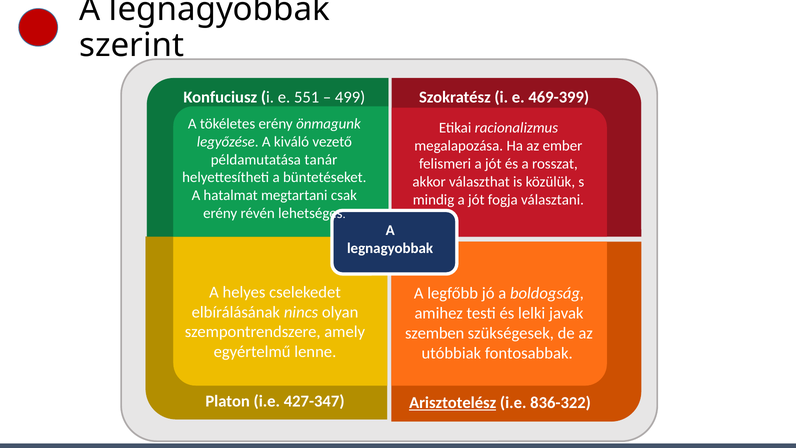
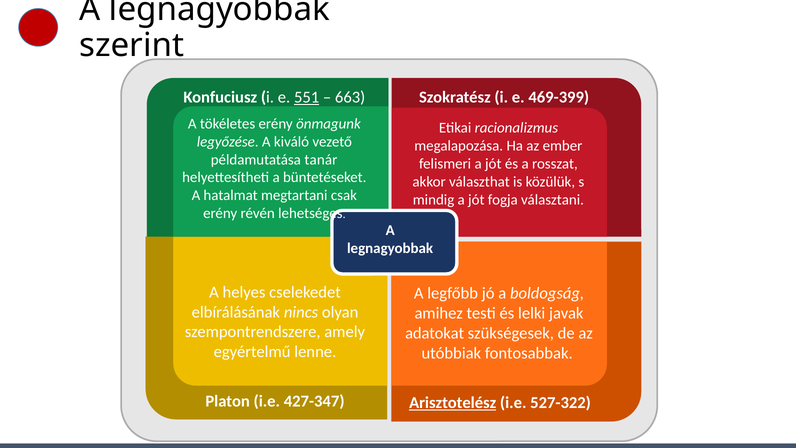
551 underline: none -> present
499: 499 -> 663
szemben: szemben -> adatokat
836-322: 836-322 -> 527-322
